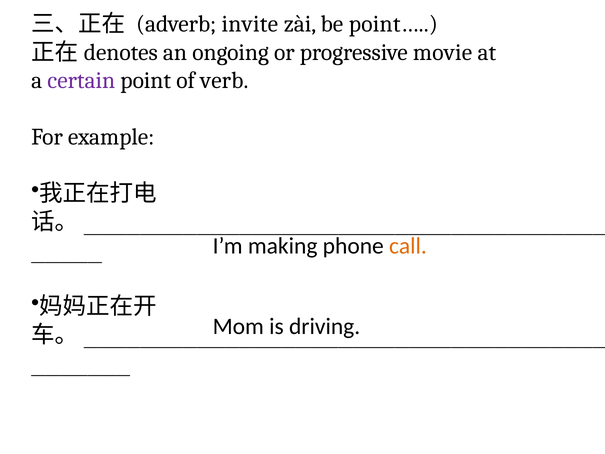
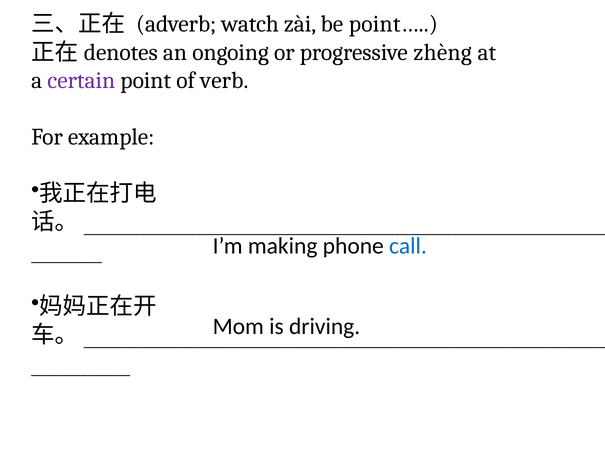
invite: invite -> watch
movie: movie -> zhèng
call colour: orange -> blue
